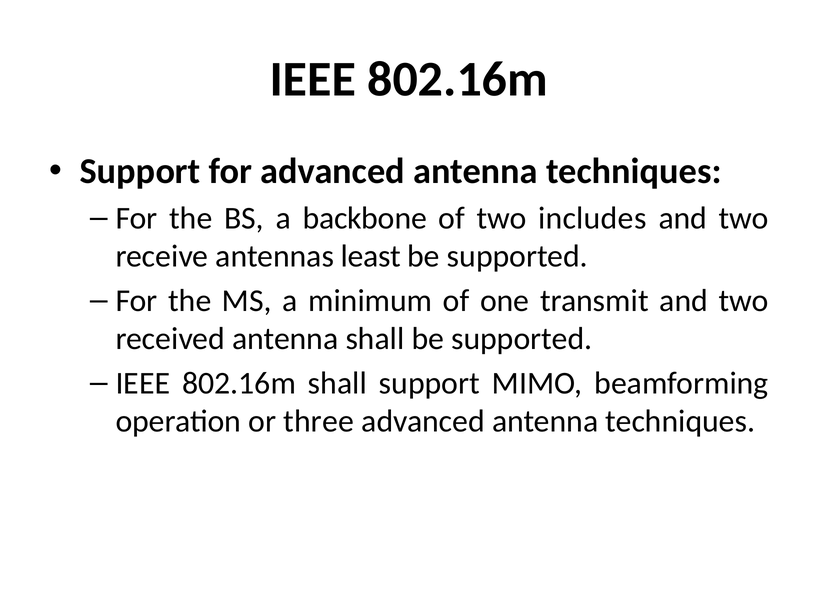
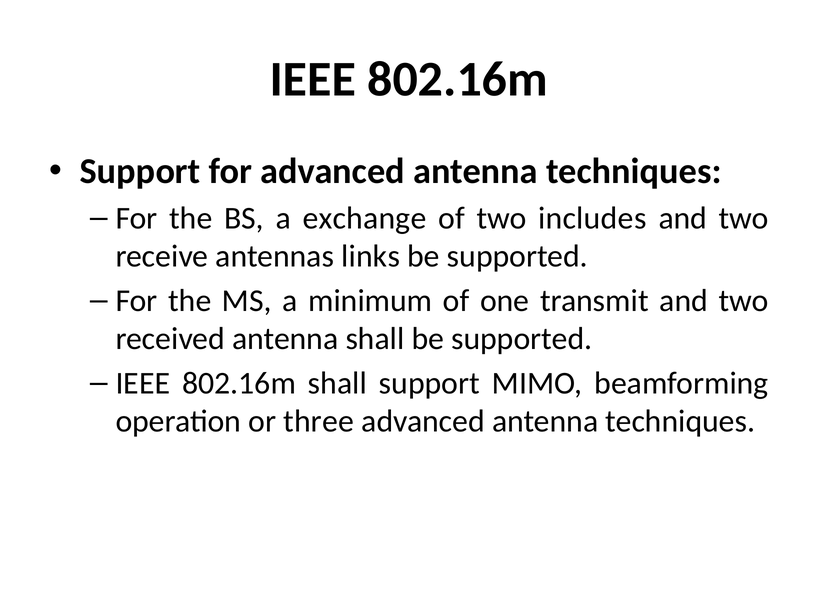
backbone: backbone -> exchange
least: least -> links
